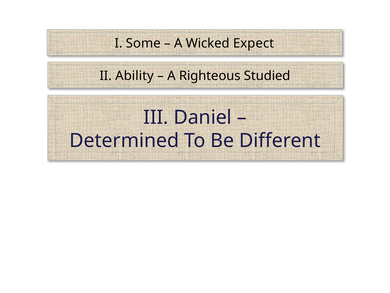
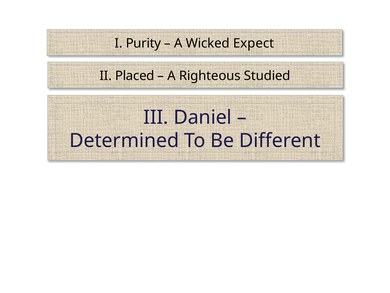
Some: Some -> Purity
Ability: Ability -> Placed
